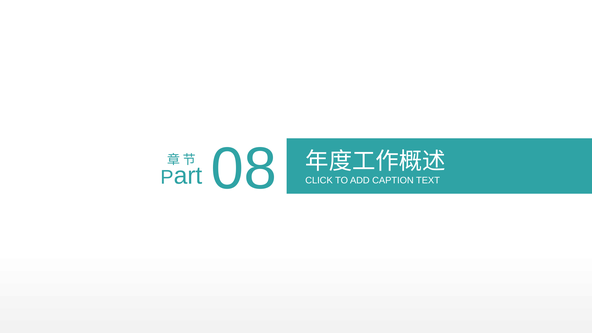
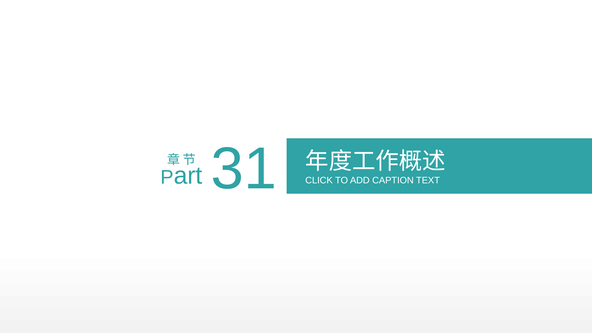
08: 08 -> 31
